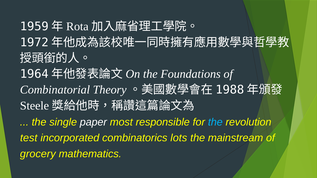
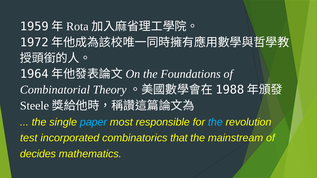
paper colour: white -> light blue
lots: lots -> that
grocery: grocery -> decides
